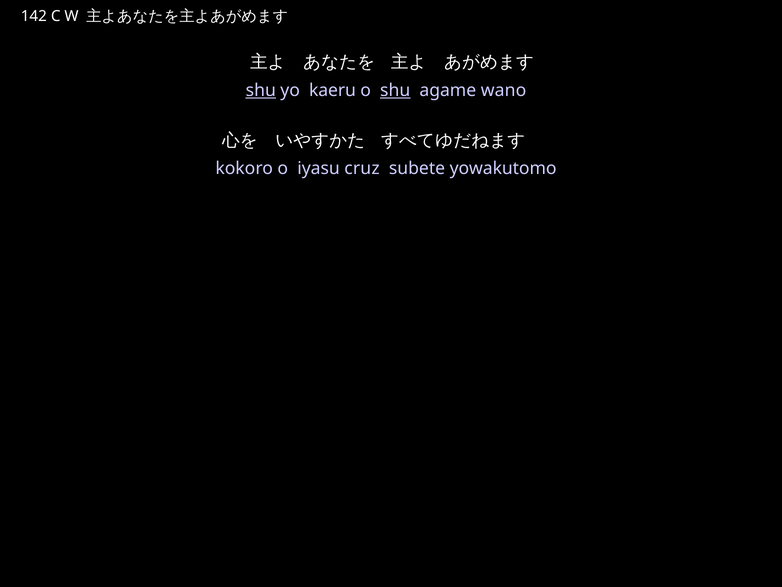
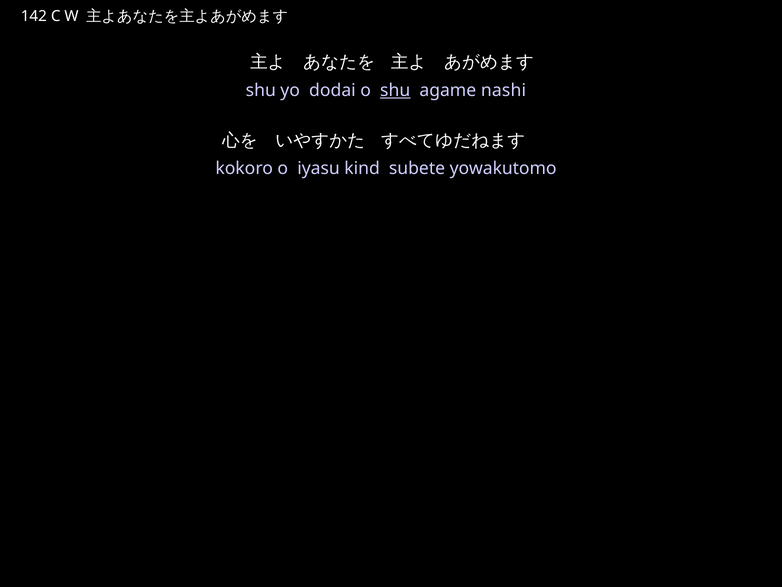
shu at (261, 90) underline: present -> none
kaeru: kaeru -> dodai
wano: wano -> nashi
cruz: cruz -> kind
